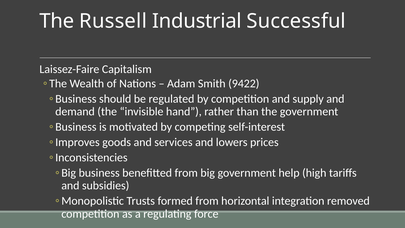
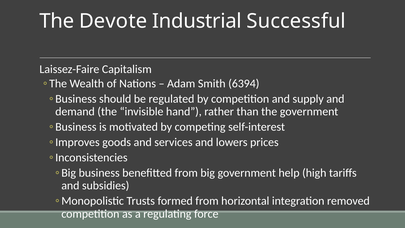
Russell: Russell -> Devote
9422: 9422 -> 6394
